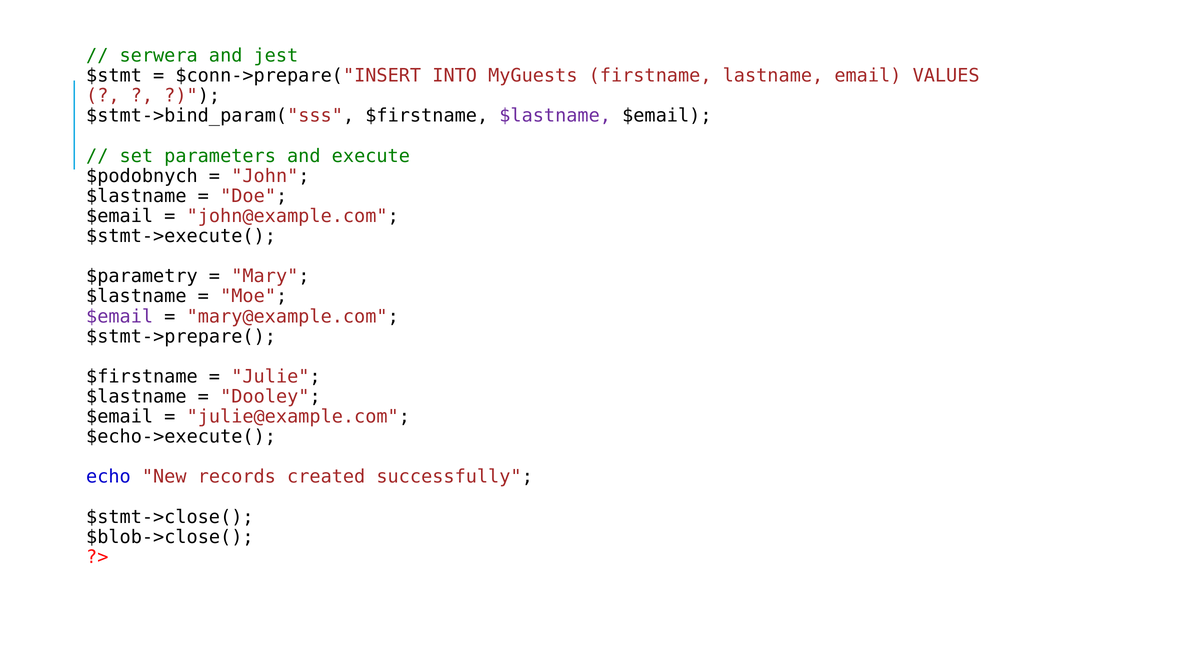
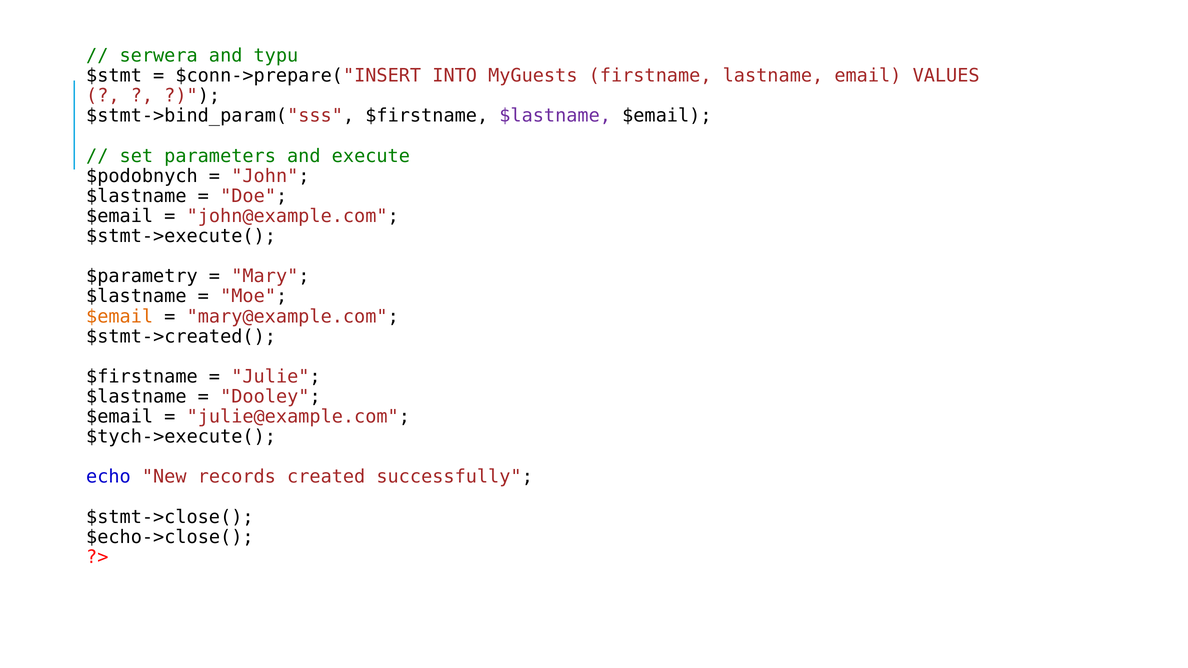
jest: jest -> typu
$email at (120, 317) colour: purple -> orange
$stmt->prepare(: $stmt->prepare( -> $stmt->created(
$echo->execute(: $echo->execute( -> $tych->execute(
$blob->close(: $blob->close( -> $echo->close(
